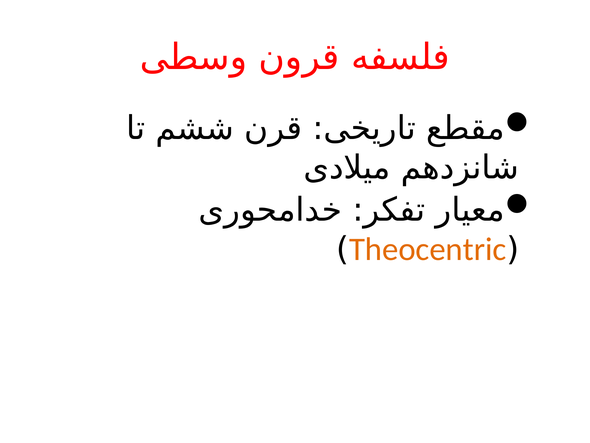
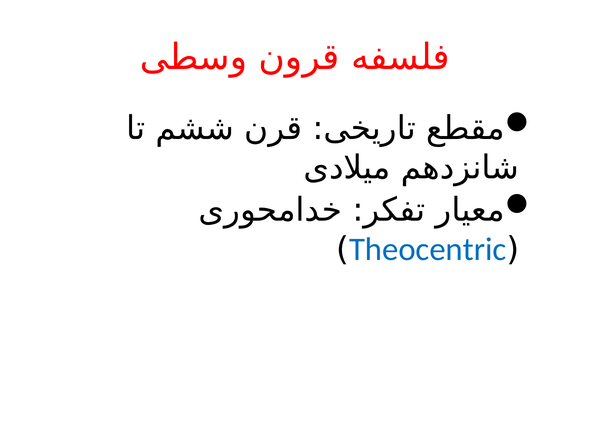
Theocentric colour: orange -> blue
